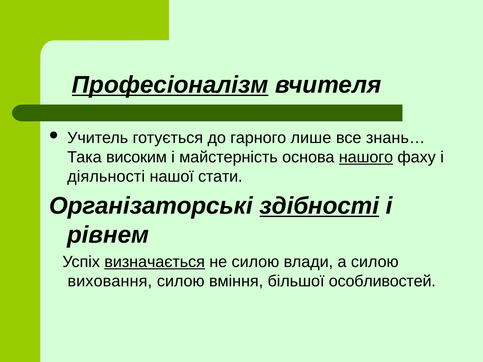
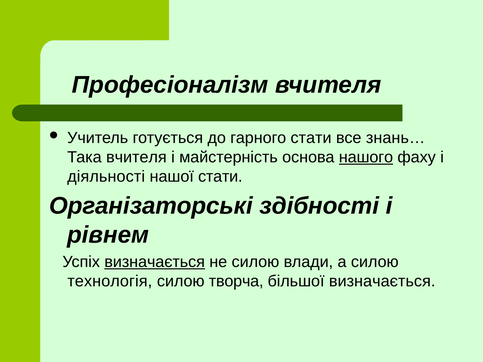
Професіоналізм underline: present -> none
гарного лише: лише -> стати
Така високим: високим -> вчителя
здібності underline: present -> none
виховання: виховання -> технологія
вміння: вміння -> творча
більшої особливостей: особливостей -> визначається
